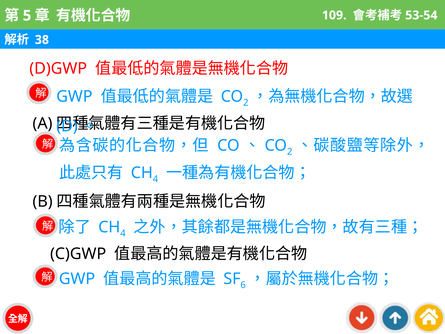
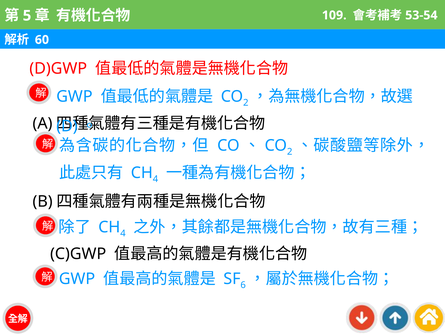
38: 38 -> 60
